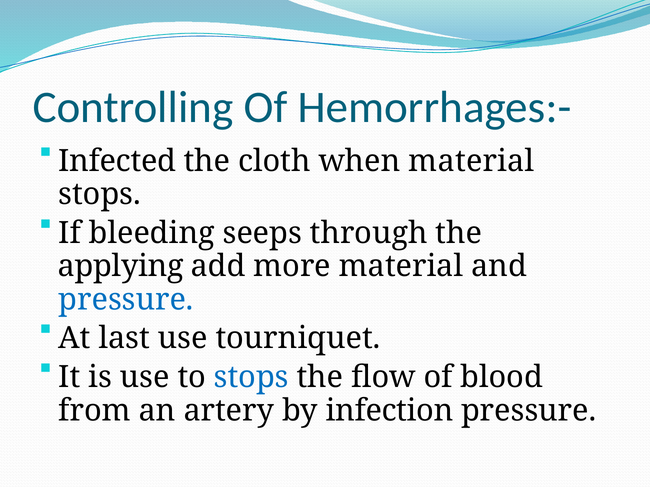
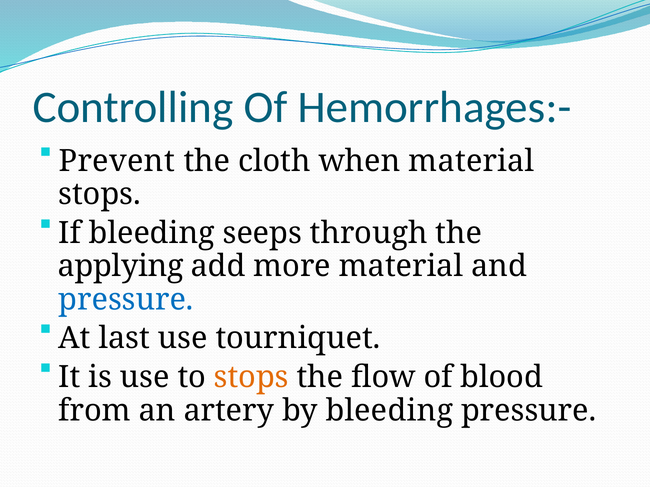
Infected: Infected -> Prevent
stops at (251, 378) colour: blue -> orange
by infection: infection -> bleeding
